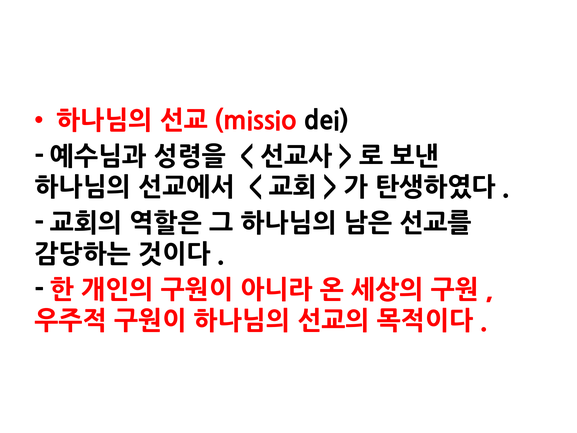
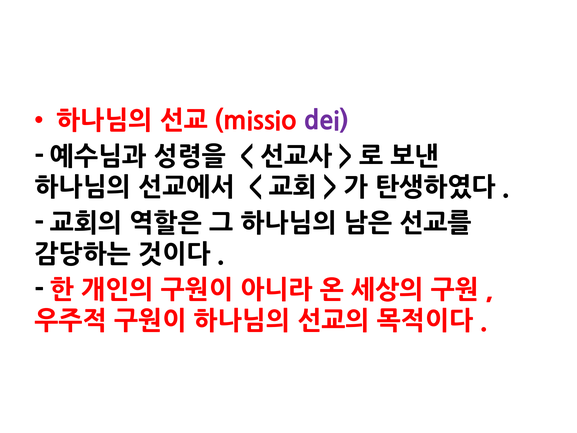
dei colour: black -> purple
